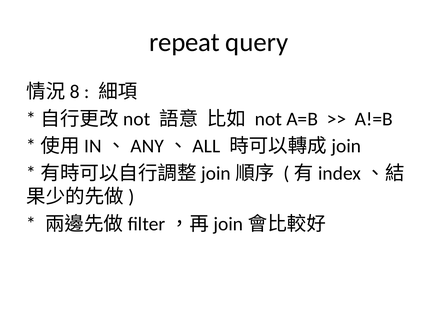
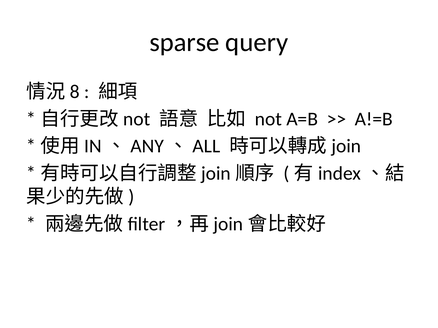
repeat: repeat -> sparse
